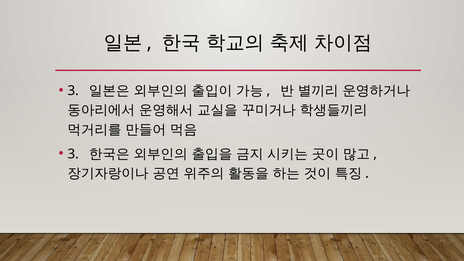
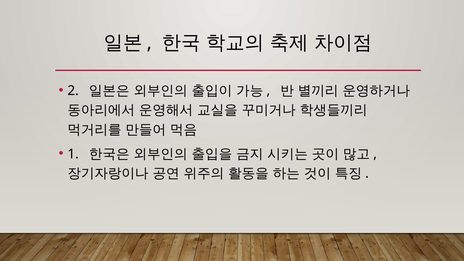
3 at (73, 91): 3 -> 2
3 at (73, 154): 3 -> 1
